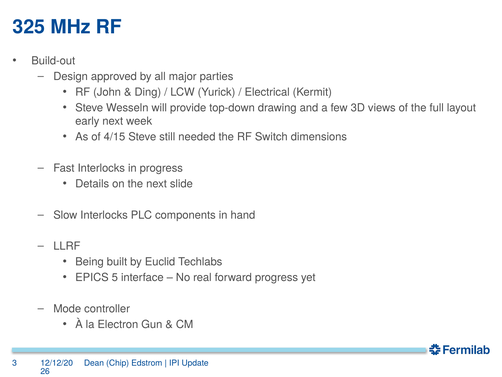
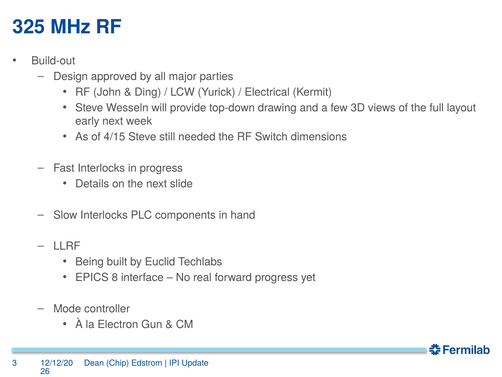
5: 5 -> 8
